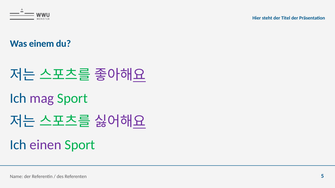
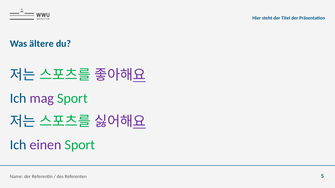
einem: einem -> ältere
